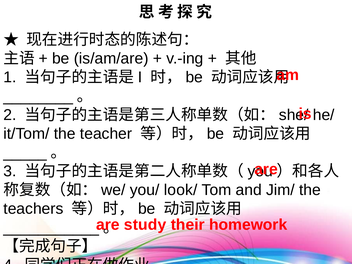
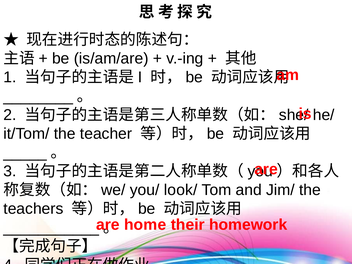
study: study -> home
